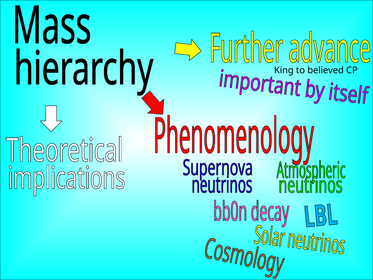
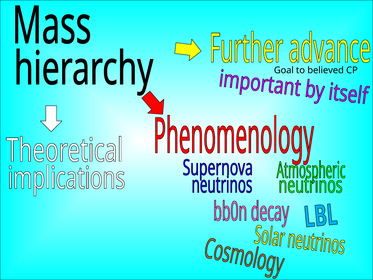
King: King -> Goal
